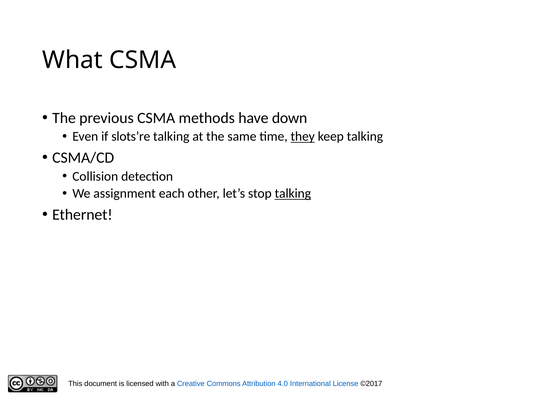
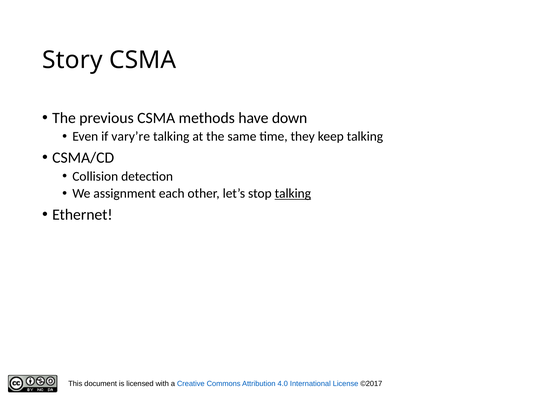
What: What -> Story
slots’re: slots’re -> vary’re
they underline: present -> none
